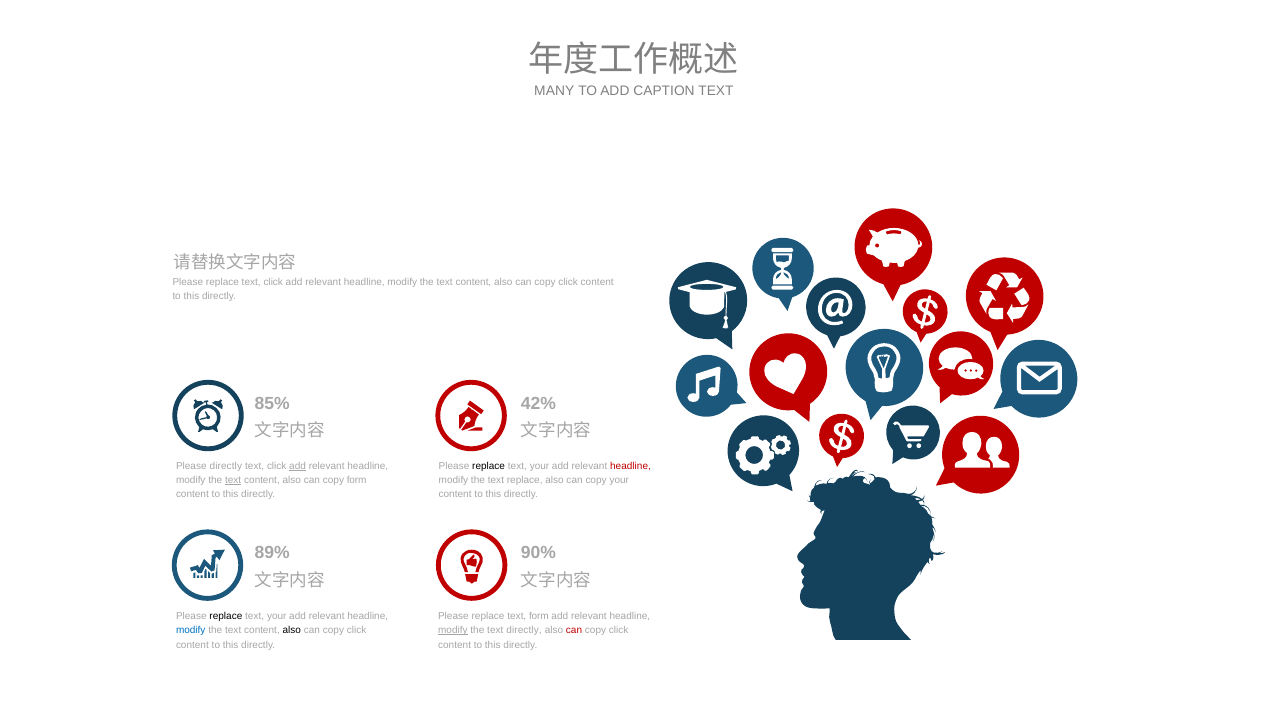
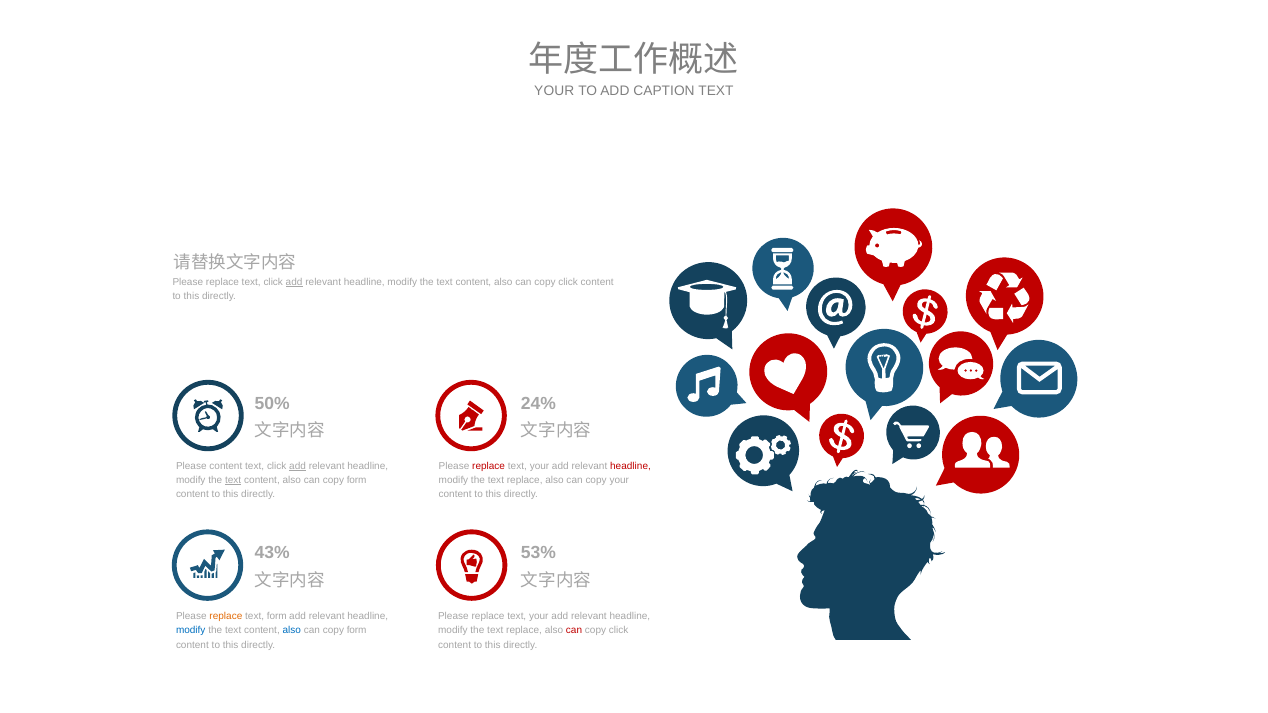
MANY at (554, 91): MANY -> YOUR
add at (294, 282) underline: none -> present
85%: 85% -> 50%
42%: 42% -> 24%
Please directly: directly -> content
replace at (489, 466) colour: black -> red
89%: 89% -> 43%
90%: 90% -> 53%
replace at (226, 616) colour: black -> orange
your at (277, 616): your -> form
form at (539, 616): form -> your
also at (292, 631) colour: black -> blue
click at (357, 631): click -> form
modify at (453, 631) underline: present -> none
directly at (524, 631): directly -> replace
